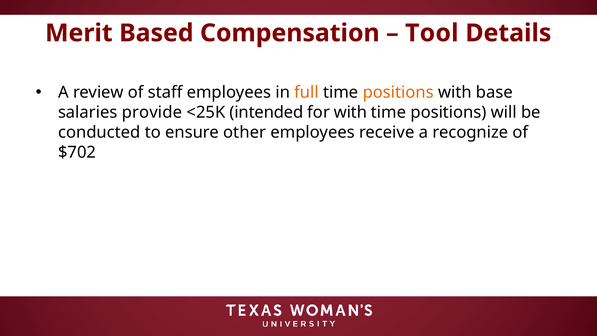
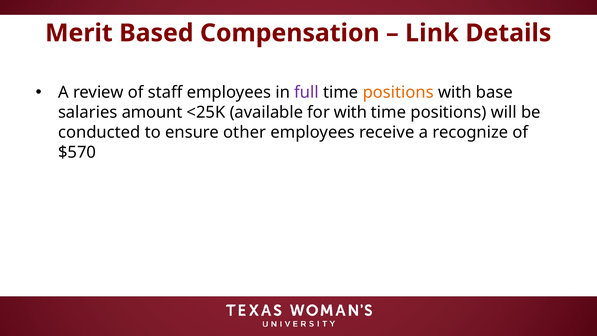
Tool: Tool -> Link
full colour: orange -> purple
provide: provide -> amount
intended: intended -> available
$702: $702 -> $570
